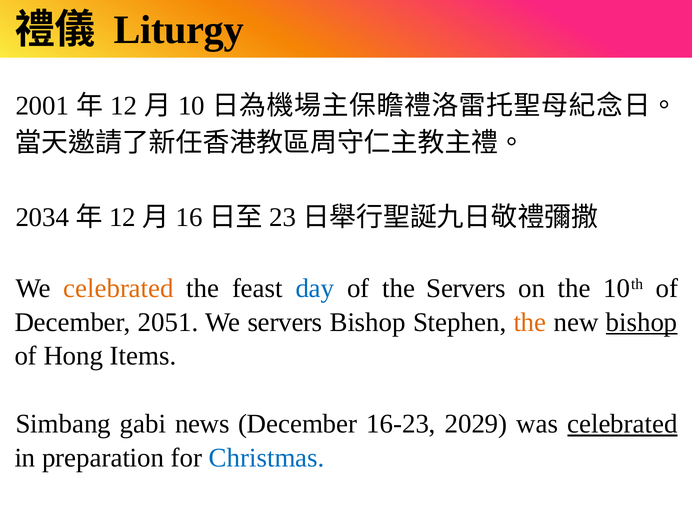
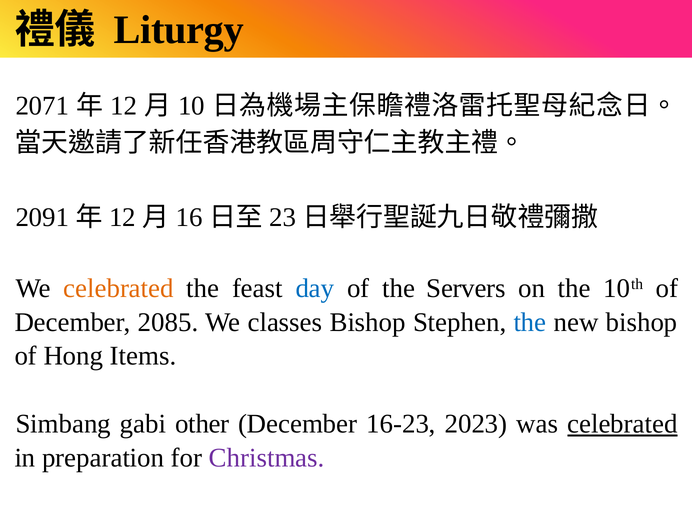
2001: 2001 -> 2071
2034: 2034 -> 2091
2051: 2051 -> 2085
We servers: servers -> classes
the at (530, 322) colour: orange -> blue
bishop at (642, 322) underline: present -> none
news: news -> other
2029: 2029 -> 2023
Christmas colour: blue -> purple
